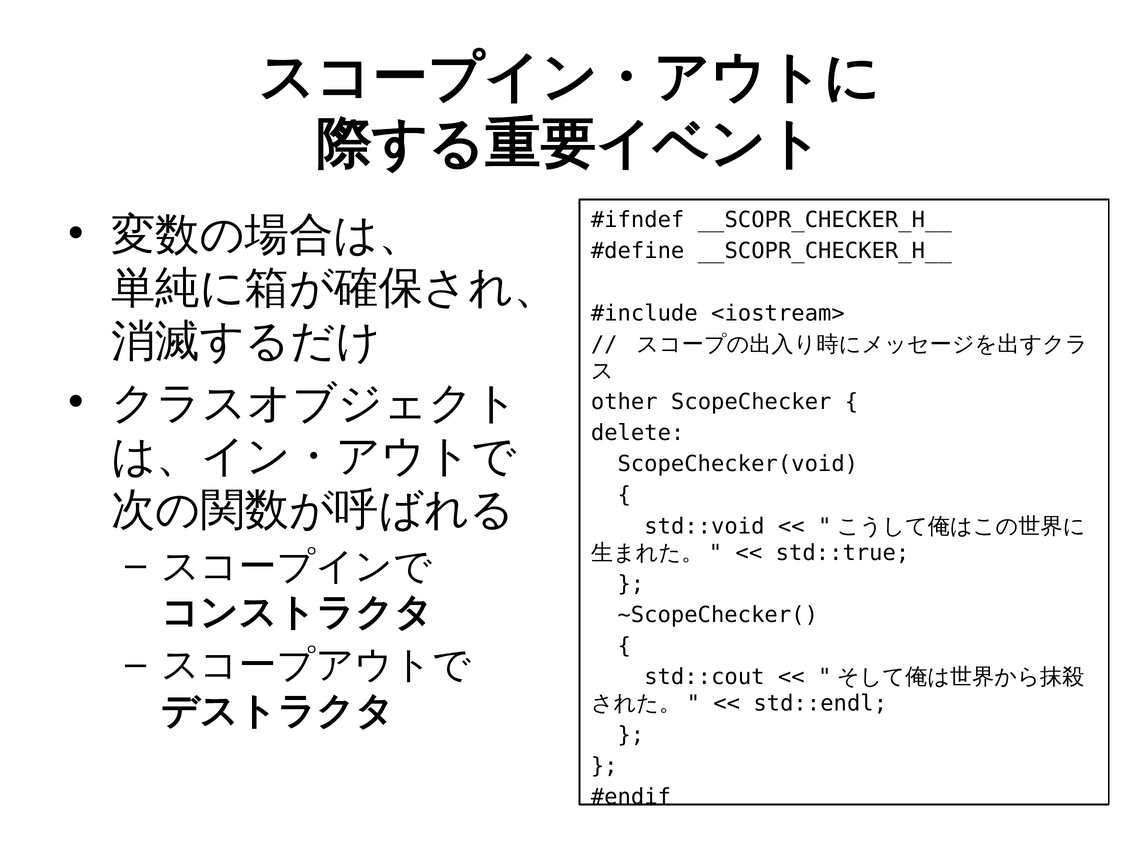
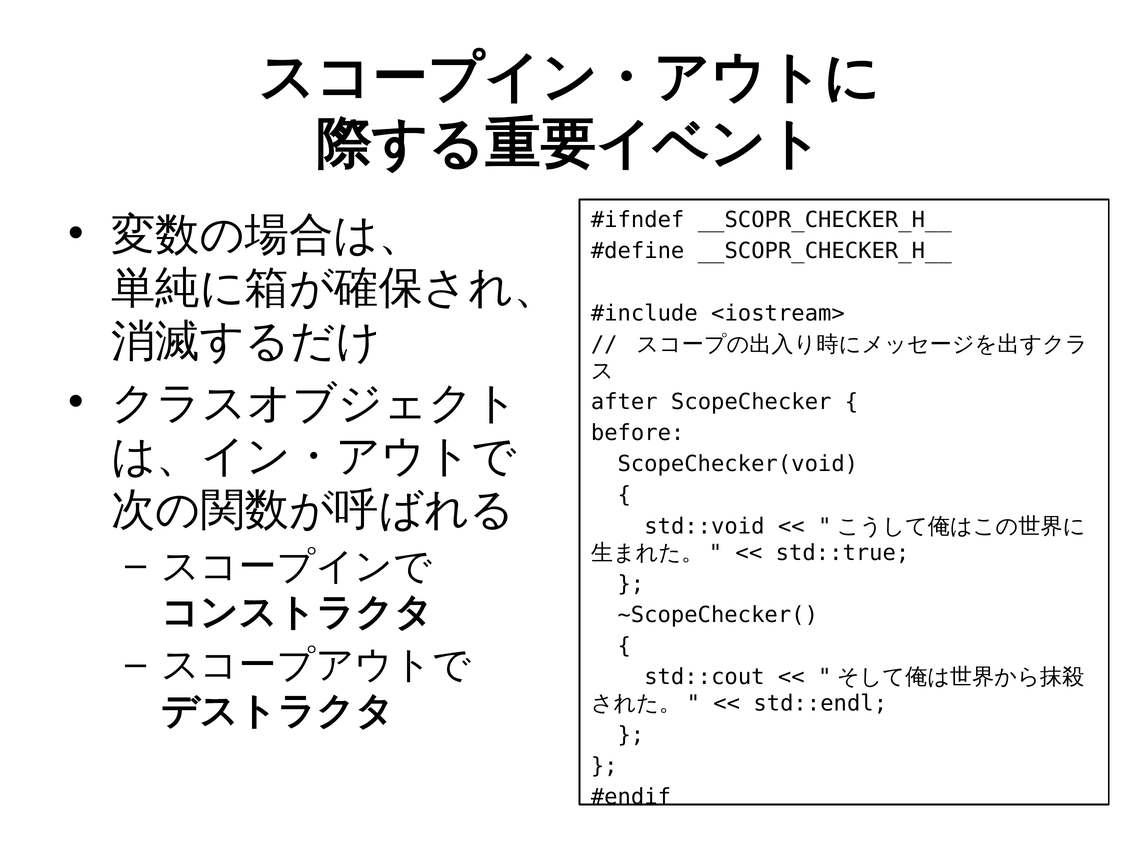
other: other -> after
delete: delete -> before
